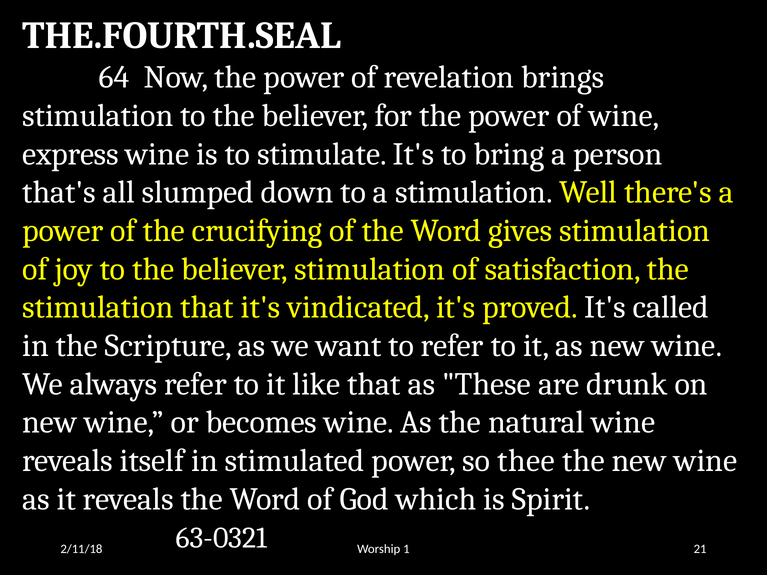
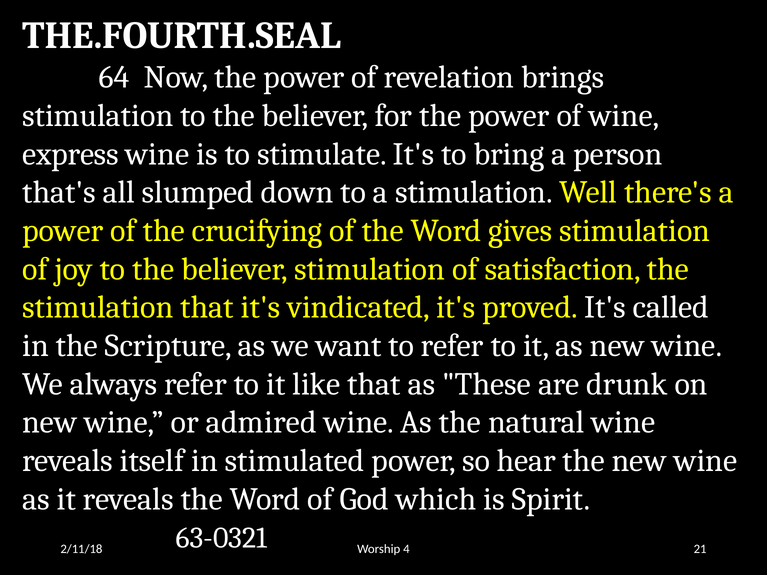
becomes: becomes -> admired
thee: thee -> hear
1: 1 -> 4
